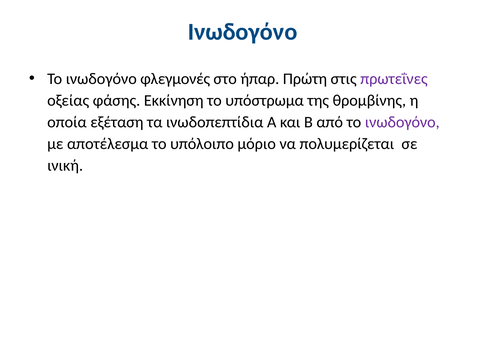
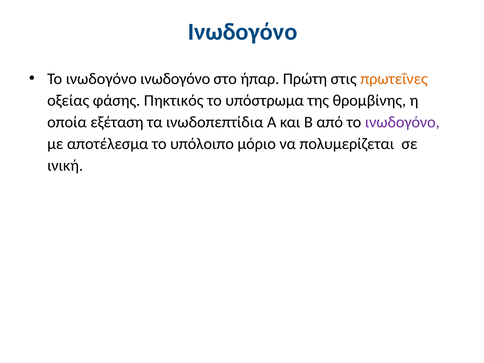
ινωδογόνο φλεγμονές: φλεγμονές -> ινωδογόνο
πρωτεΐνες colour: purple -> orange
Εκκίνηση: Εκκίνηση -> Πηκτικός
